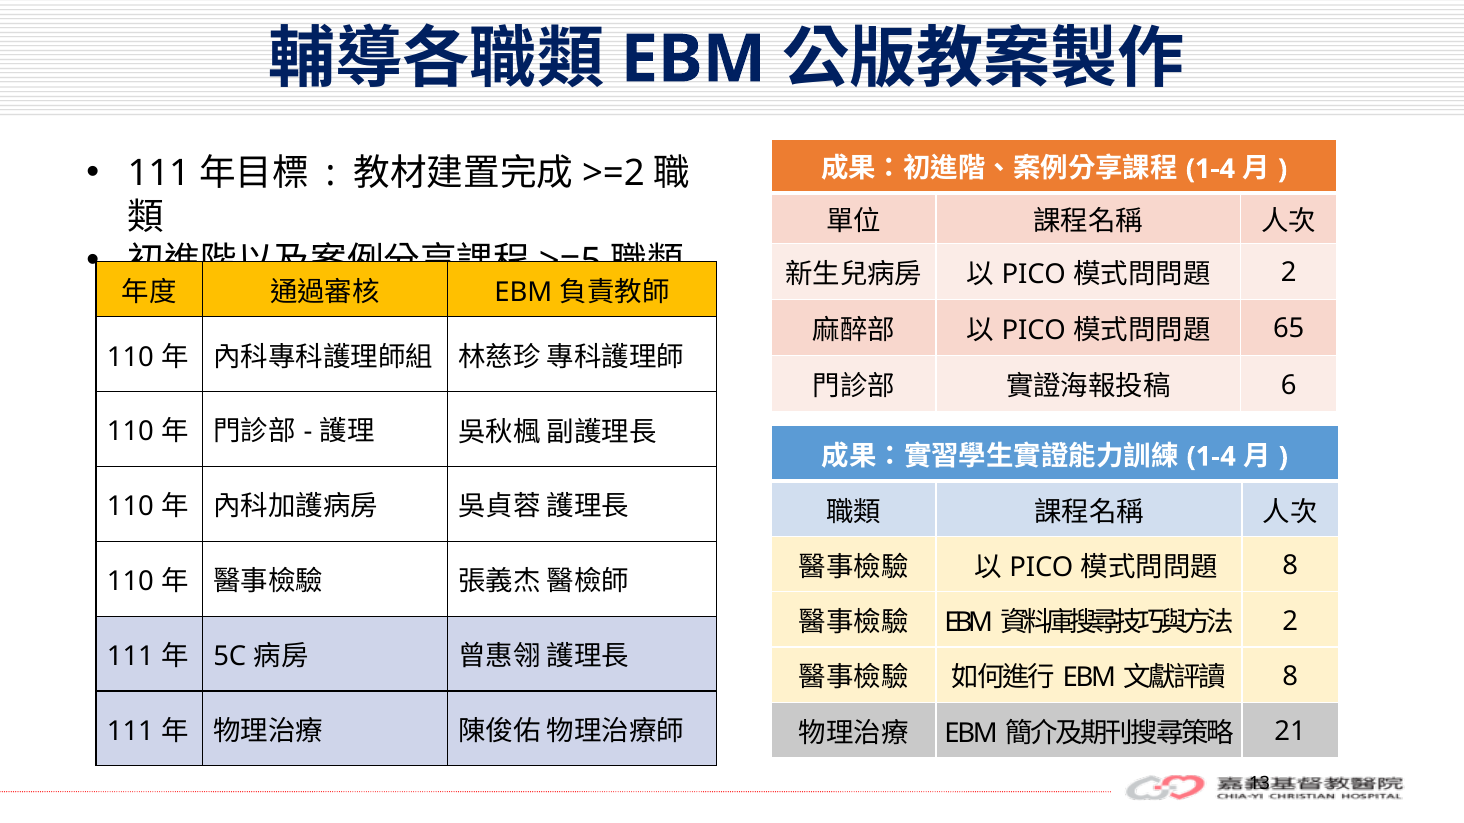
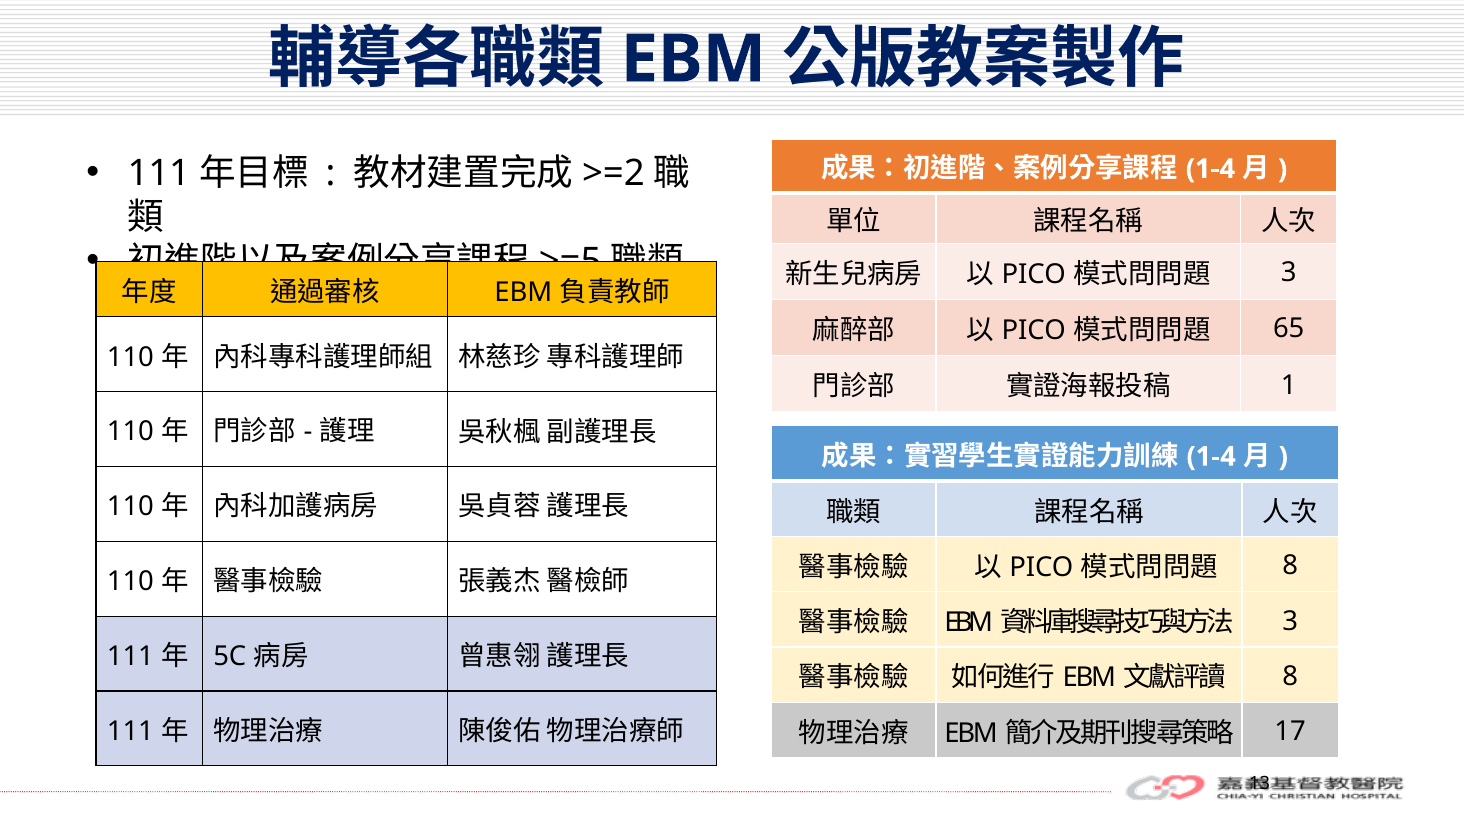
2 at (1289, 273): 2 -> 3
6: 6 -> 1
2 at (1290, 622): 2 -> 3
21: 21 -> 17
